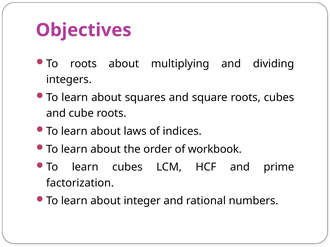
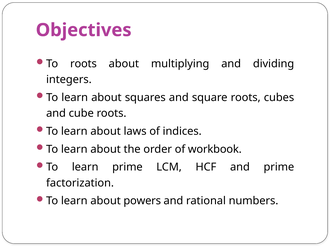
learn cubes: cubes -> prime
integer: integer -> powers
